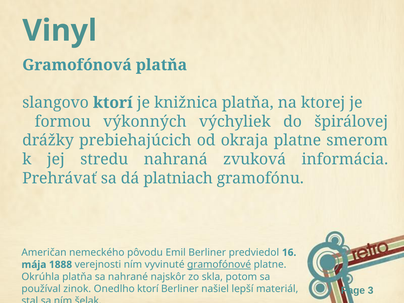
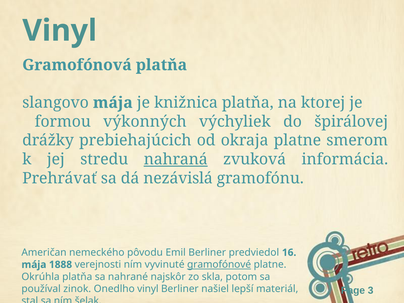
slangovo ktorí: ktorí -> mája
nahraná underline: none -> present
platniach: platniach -> nezávislá
Onedlho ktorí: ktorí -> vinyl
